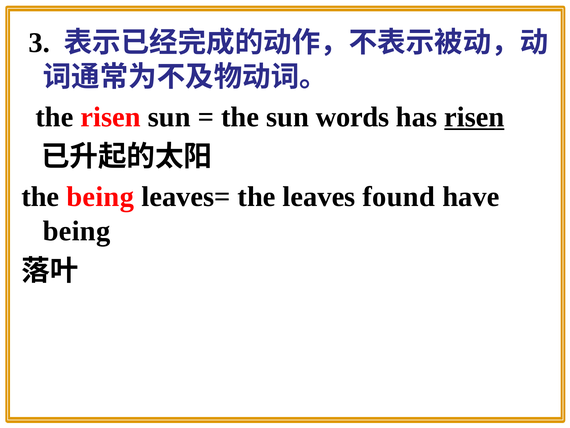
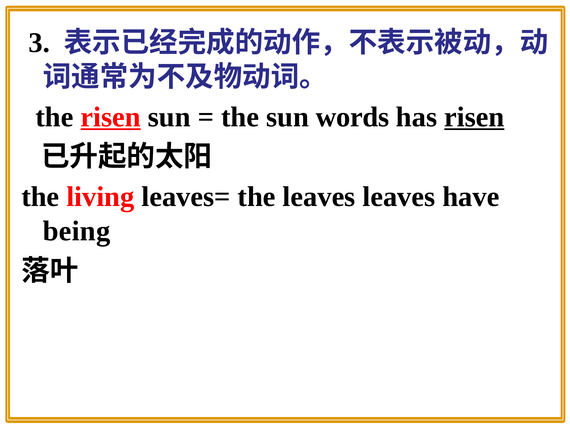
risen at (111, 117) underline: none -> present
the being: being -> living
leaves found: found -> leaves
